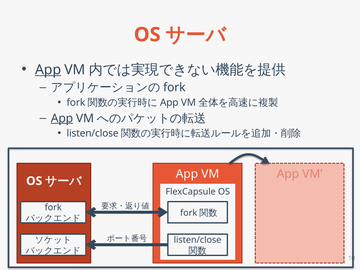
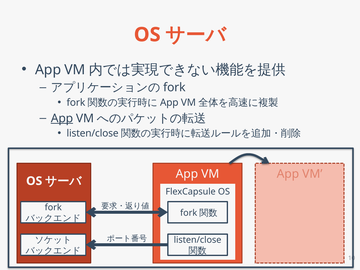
App at (48, 70) underline: present -> none
